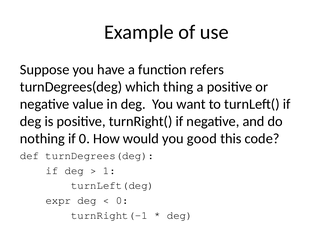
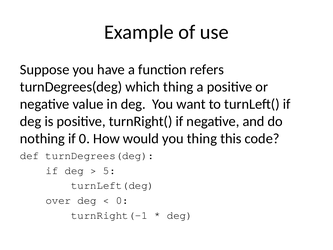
you good: good -> thing
1: 1 -> 5
expr: expr -> over
